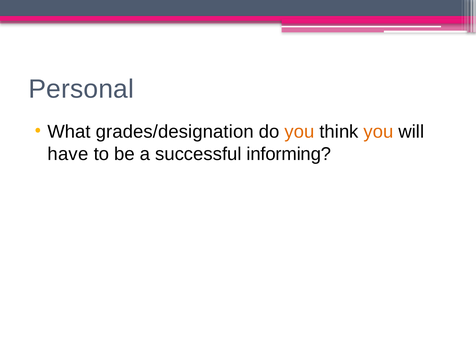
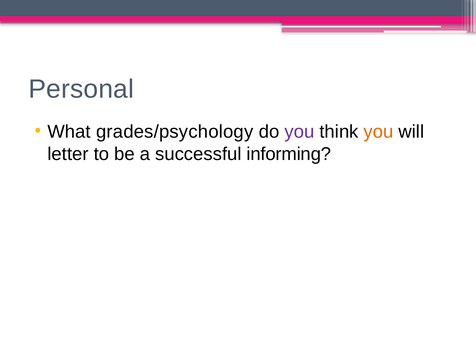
grades/designation: grades/designation -> grades/psychology
you at (300, 132) colour: orange -> purple
have: have -> letter
